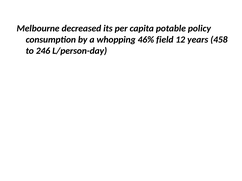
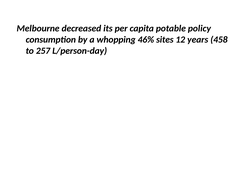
field: field -> sites
246: 246 -> 257
